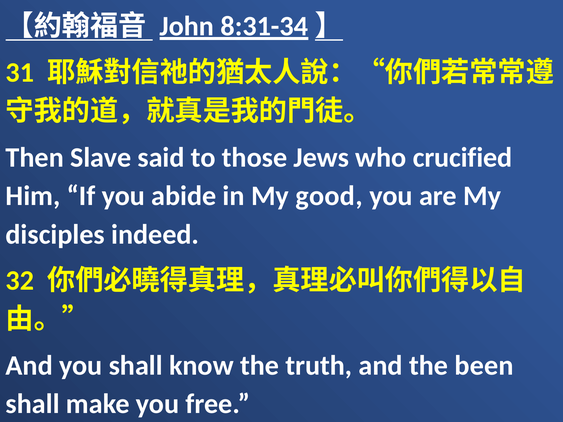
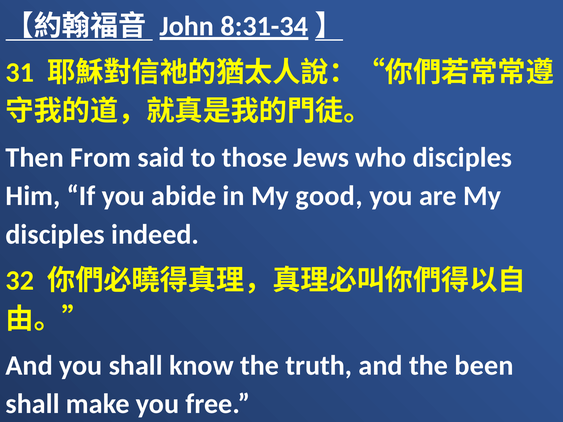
Slave: Slave -> From
who crucified: crucified -> disciples
